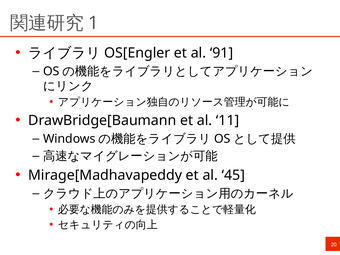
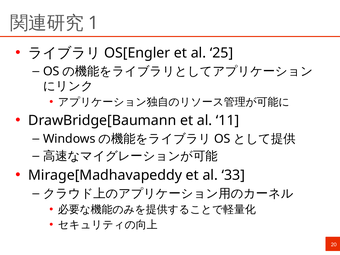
91: 91 -> 25
45: 45 -> 33
